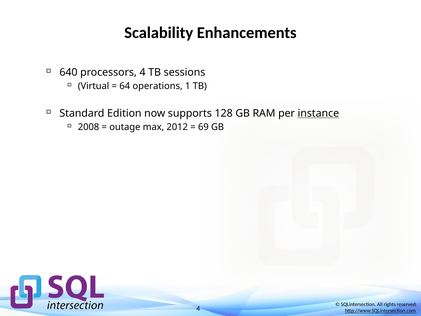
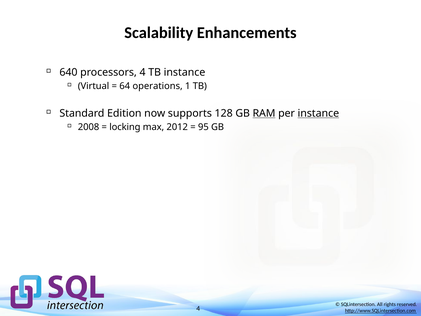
TB sessions: sessions -> instance
RAM underline: none -> present
outage: outage -> locking
69: 69 -> 95
